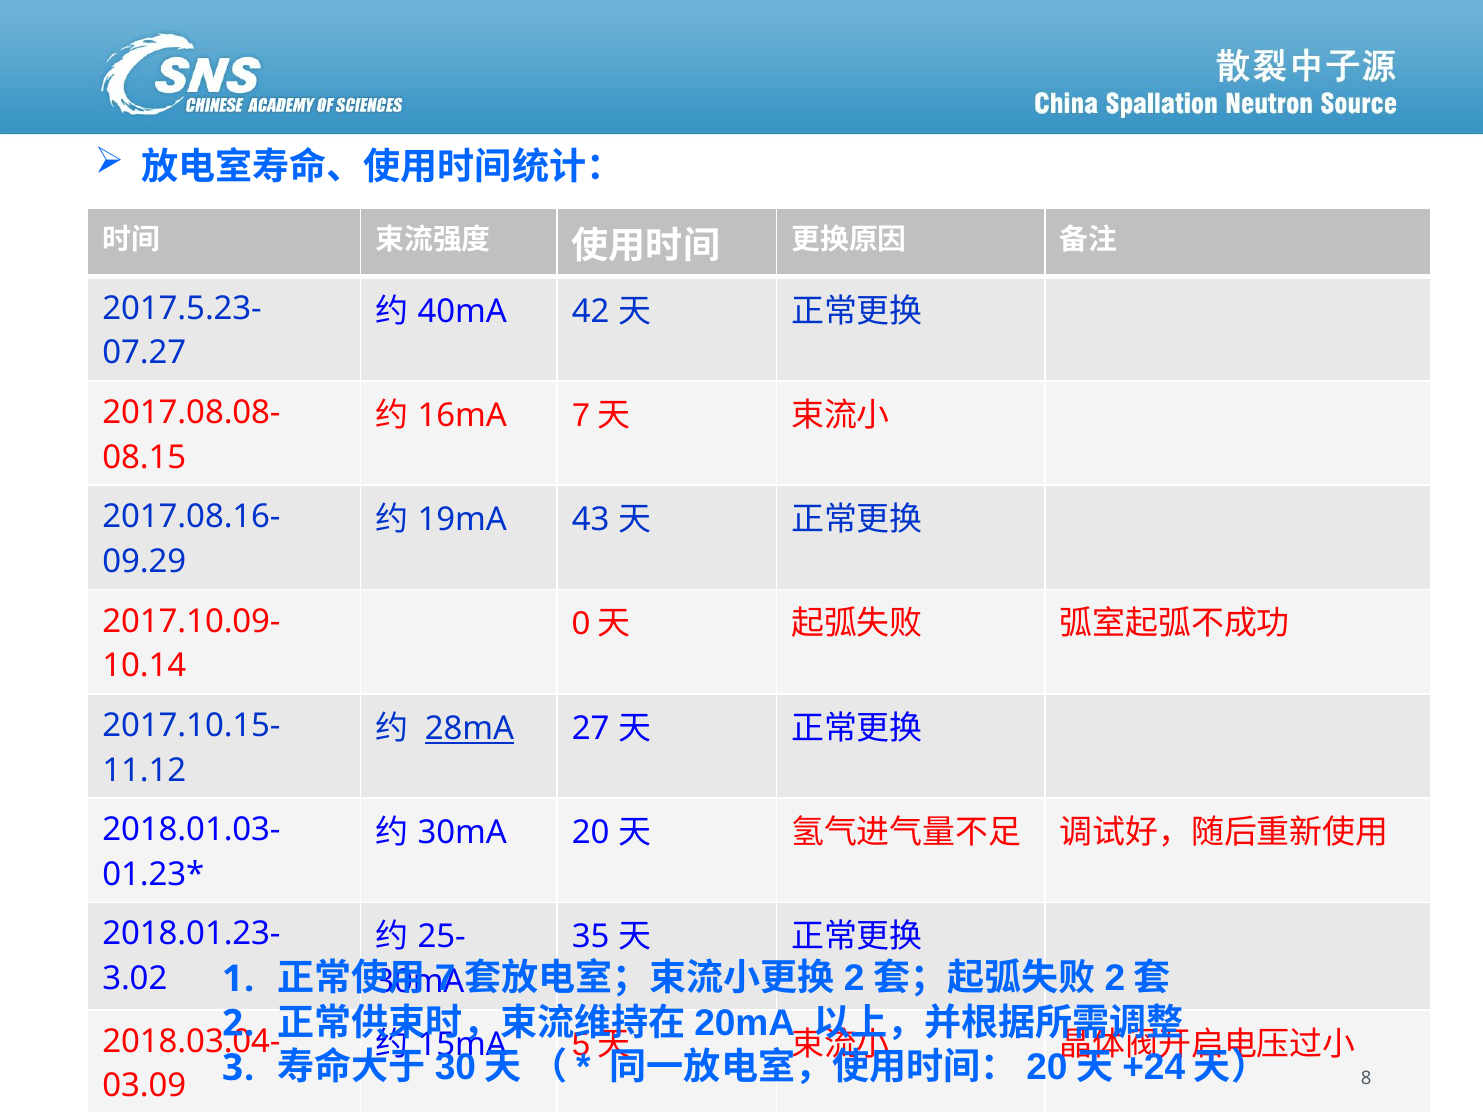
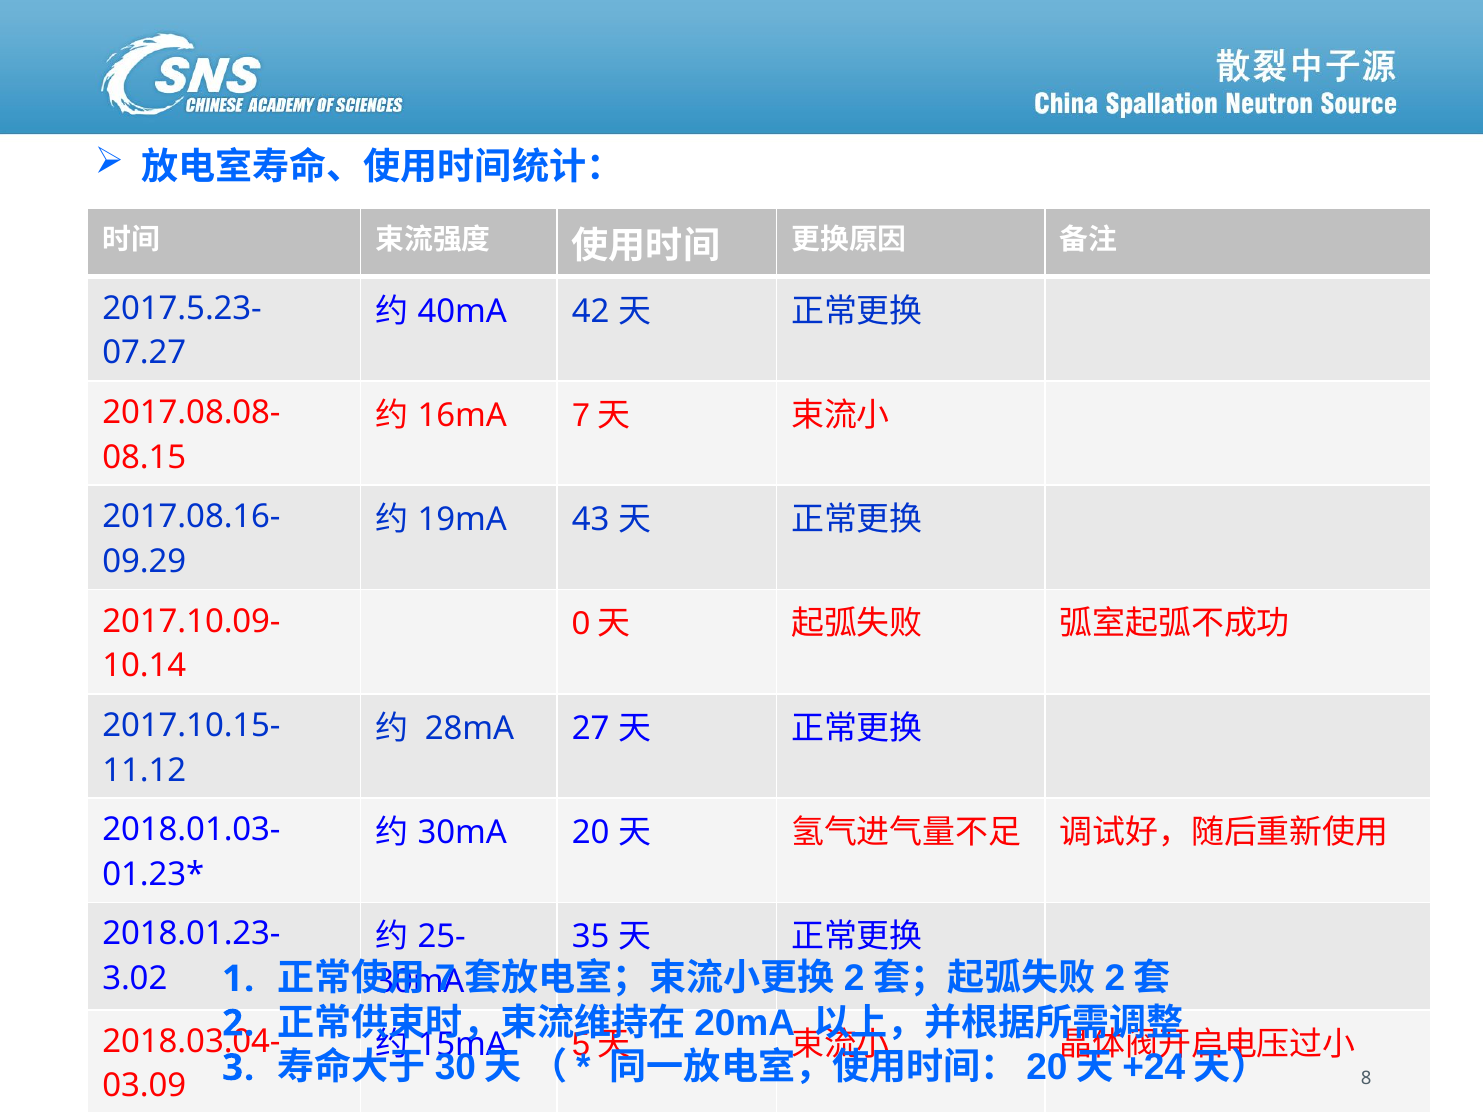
28mA underline: present -> none
